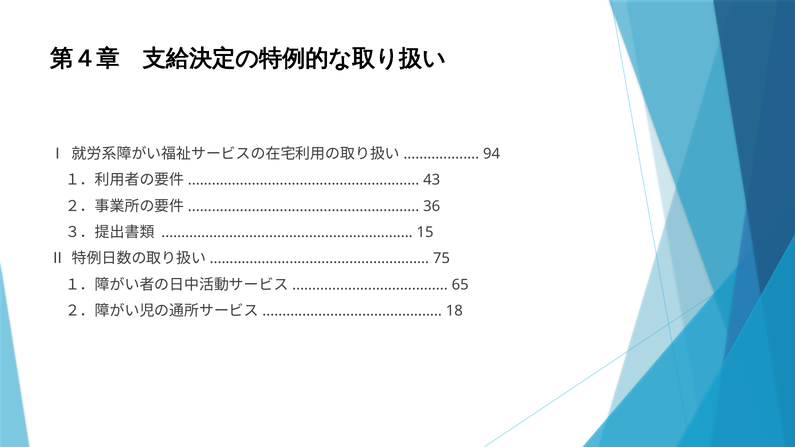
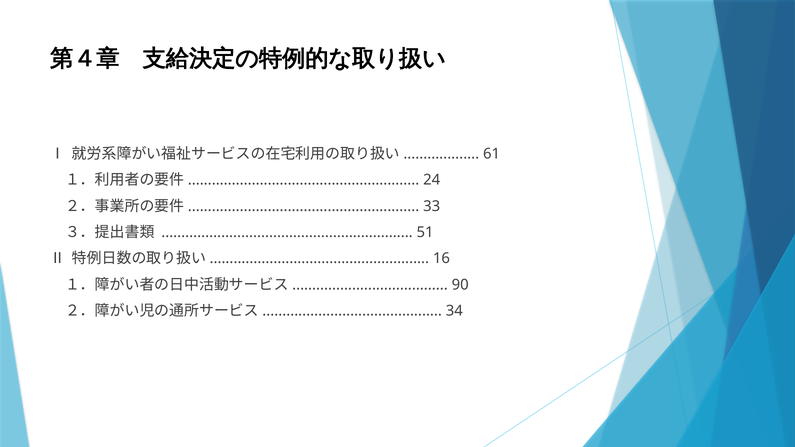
94: 94 -> 61
43: 43 -> 24
36: 36 -> 33
15: 15 -> 51
75: 75 -> 16
65: 65 -> 90
18: 18 -> 34
